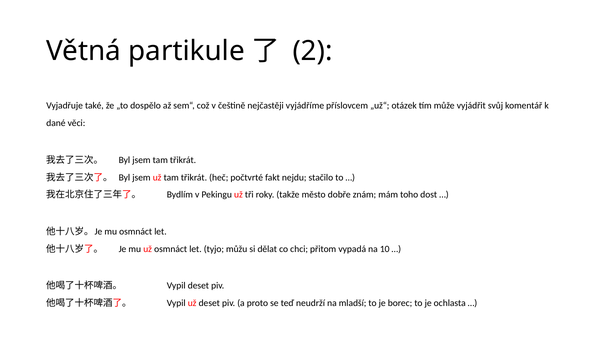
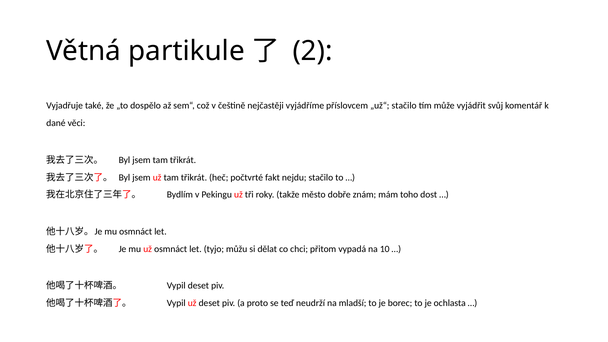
„už“ otázek: otázek -> stačilo
